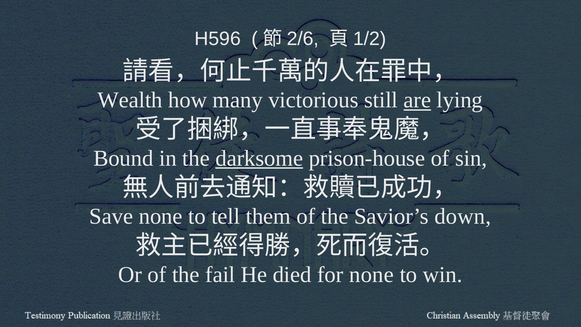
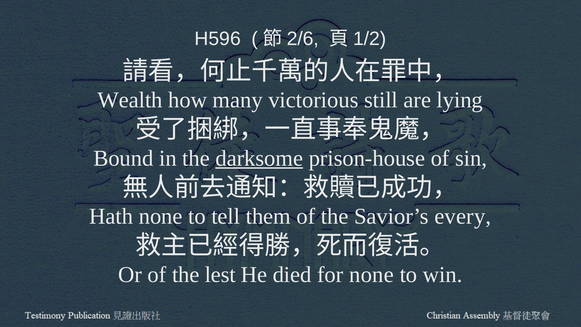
are underline: present -> none
Save: Save -> Hath
down: down -> every
fail: fail -> lest
